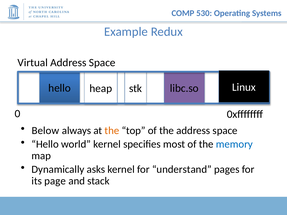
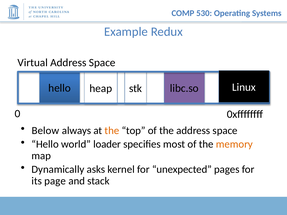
world kernel: kernel -> loader
memory colour: blue -> orange
understand: understand -> unexpected
